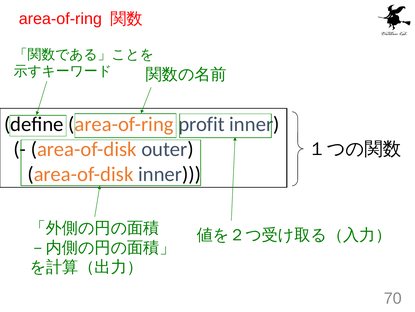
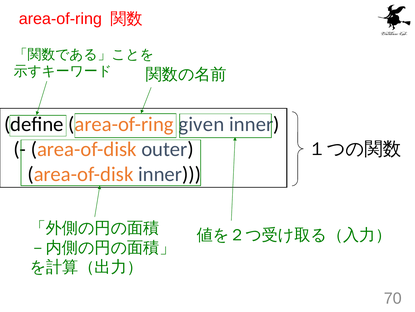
profit: profit -> given
